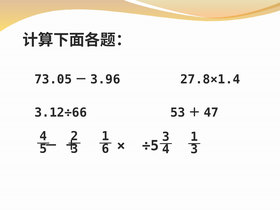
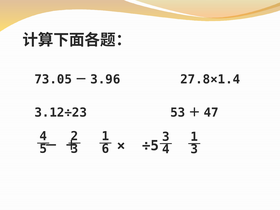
3.12÷66: 3.12÷66 -> 3.12÷23
